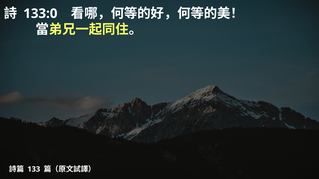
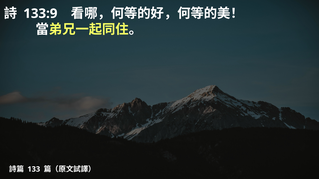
133:0: 133:0 -> 133:9
